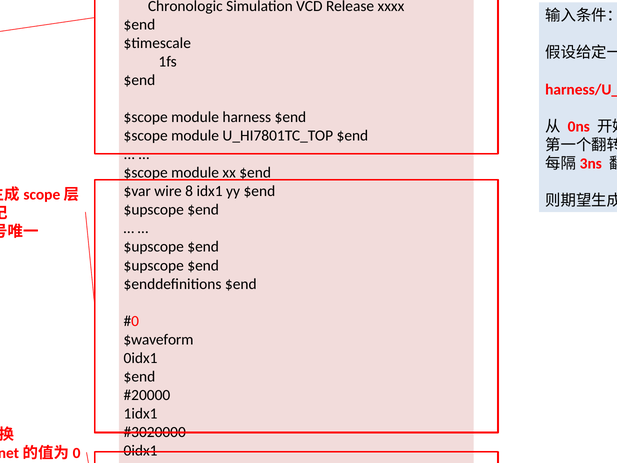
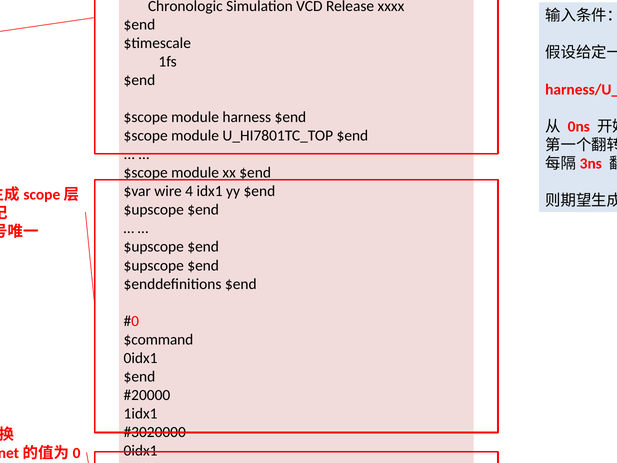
8: 8 -> 4
$waveform: $waveform -> $command
